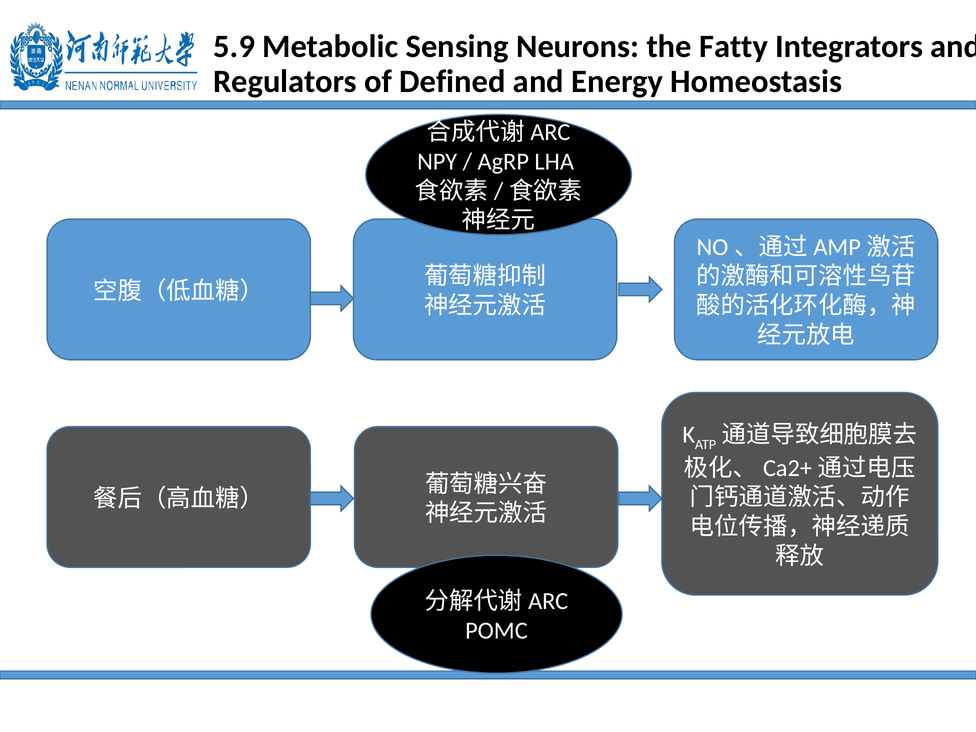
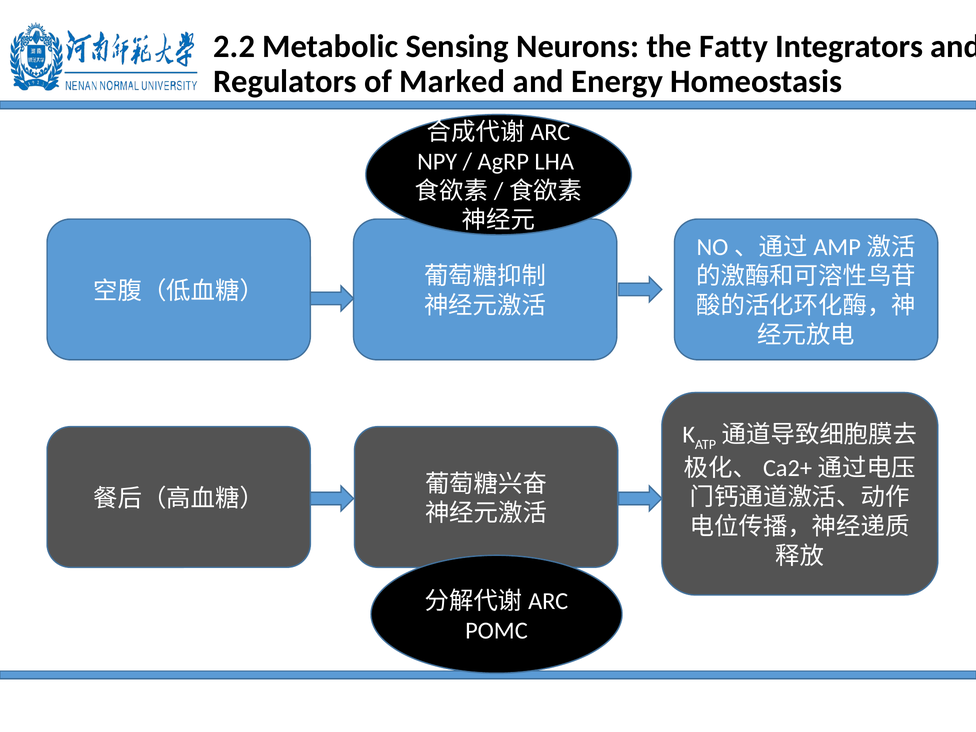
5.9: 5.9 -> 2.2
Defined: Defined -> Marked
